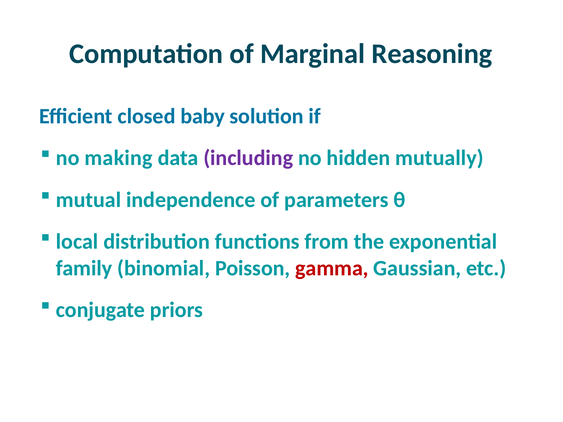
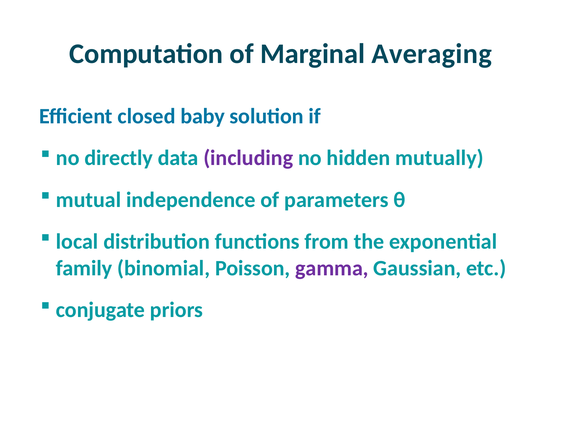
Reasoning: Reasoning -> Averaging
making: making -> directly
gamma colour: red -> purple
